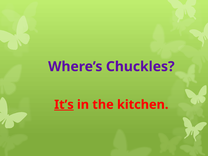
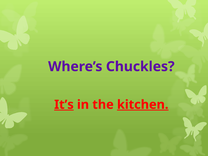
kitchen underline: none -> present
